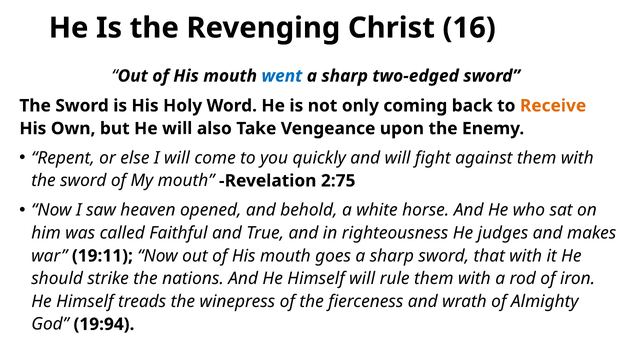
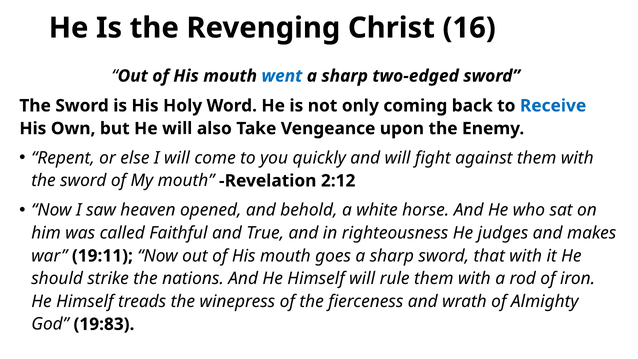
Receive colour: orange -> blue
2:75: 2:75 -> 2:12
19:94: 19:94 -> 19:83
